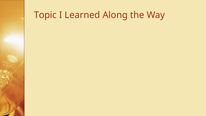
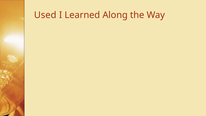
Topic: Topic -> Used
